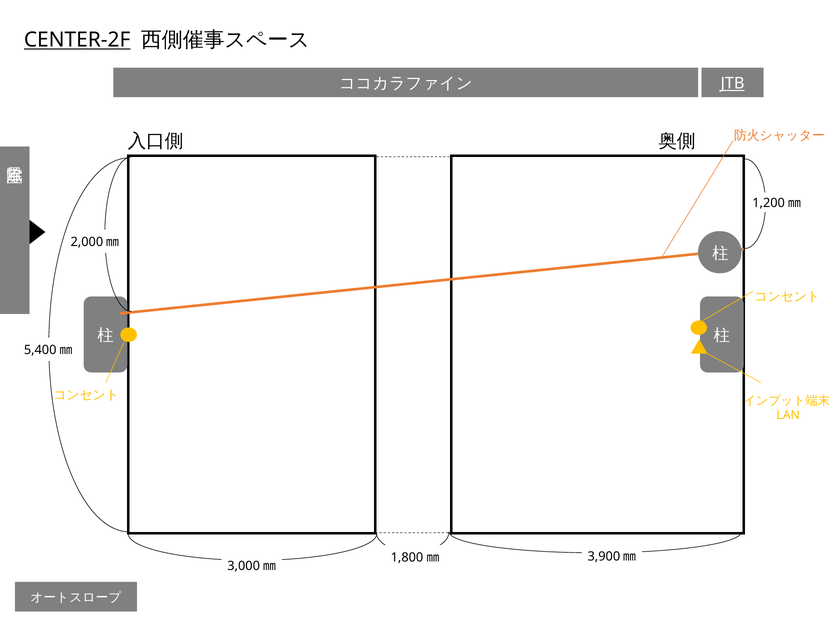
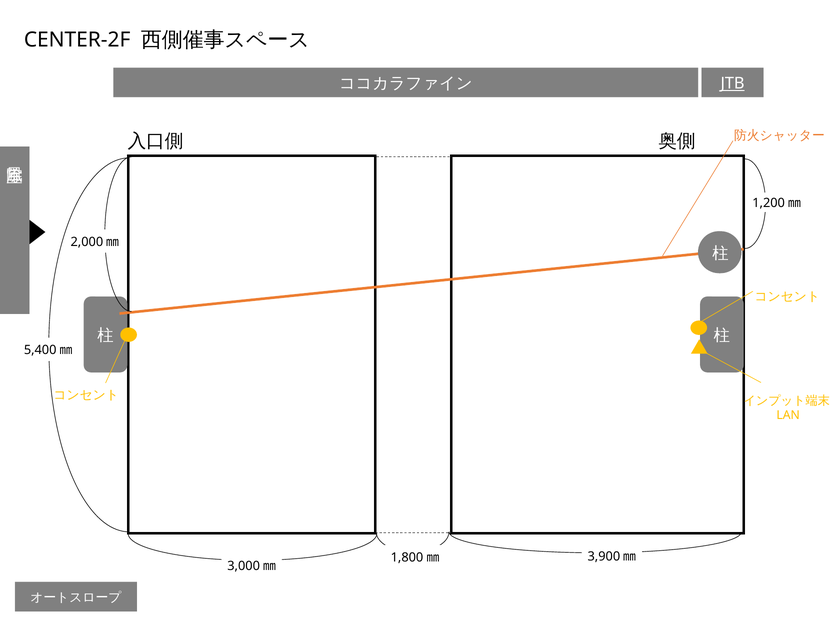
CENTER-2F underline: present -> none
